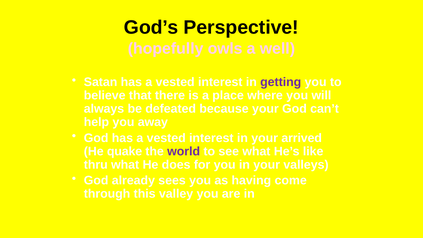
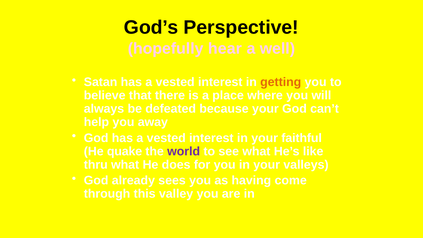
owls: owls -> hear
getting colour: purple -> orange
arrived: arrived -> faithful
